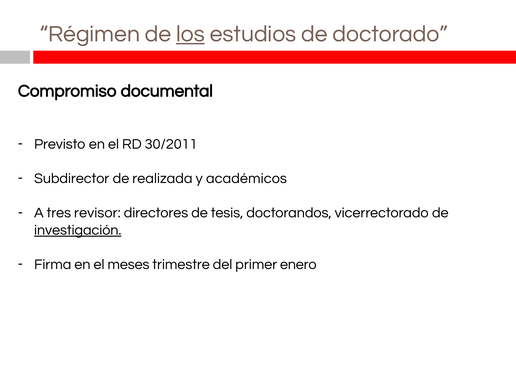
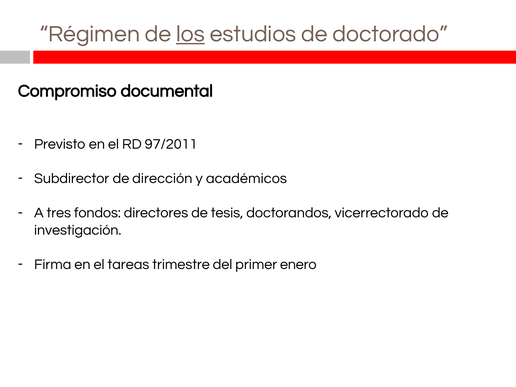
30/2011: 30/2011 -> 97/2011
realizada: realizada -> dirección
revisor: revisor -> fondos
investigación underline: present -> none
meses: meses -> tareas
